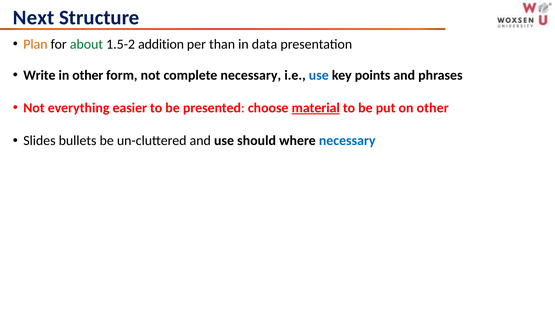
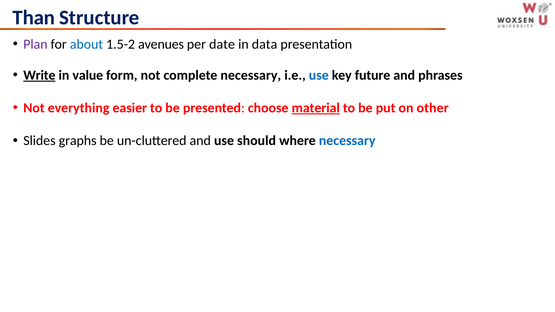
Next: Next -> Than
Plan colour: orange -> purple
about colour: green -> blue
addition: addition -> avenues
than: than -> date
Write underline: none -> present
in other: other -> value
points: points -> future
bullets: bullets -> graphs
